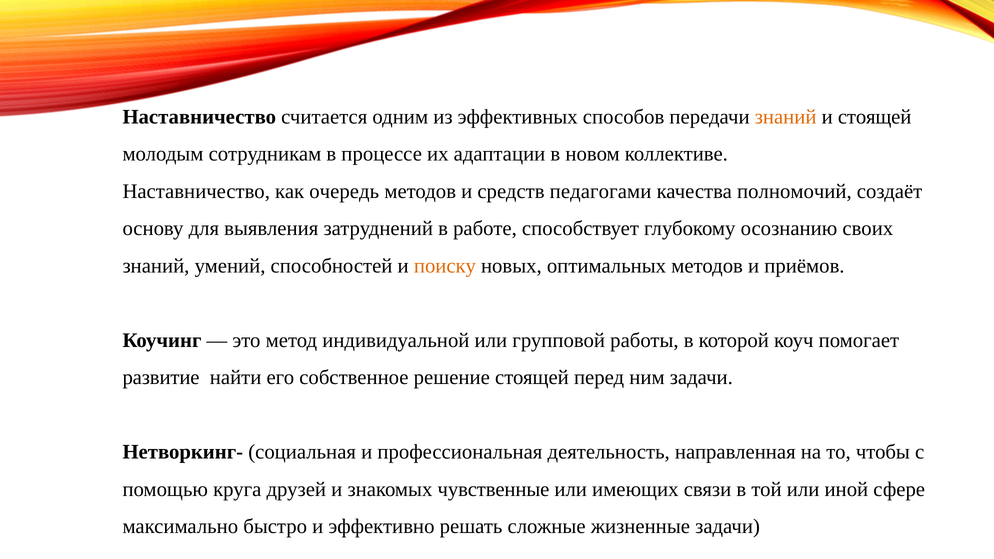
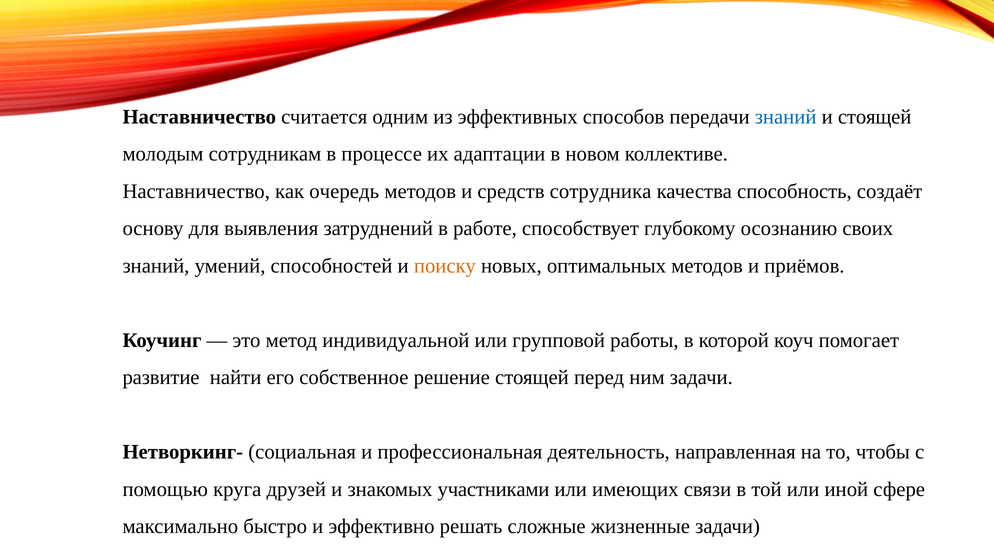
знаний at (786, 117) colour: orange -> blue
педагогами: педагогами -> сотрудника
полномочий: полномочий -> способность
чувственные: чувственные -> участниками
